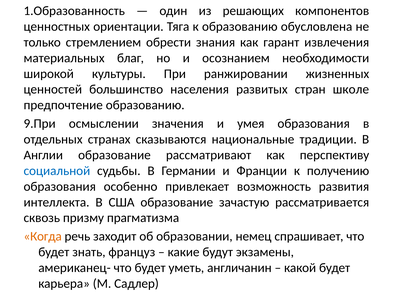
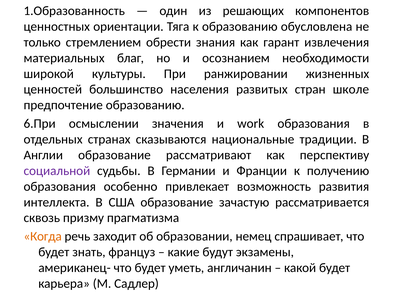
9.При: 9.При -> 6.При
умея: умея -> work
социальной colour: blue -> purple
